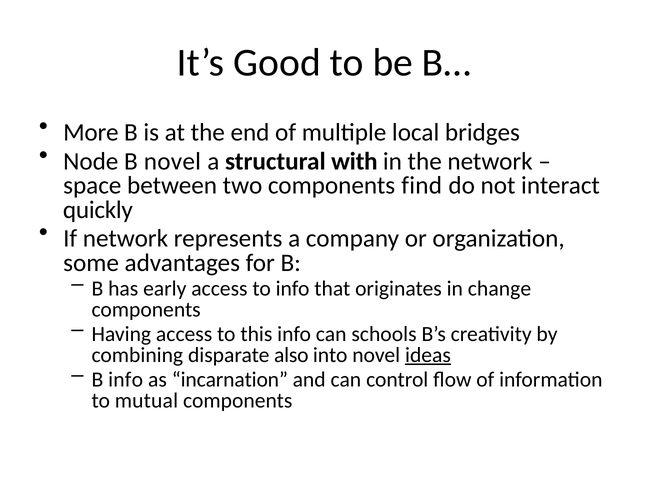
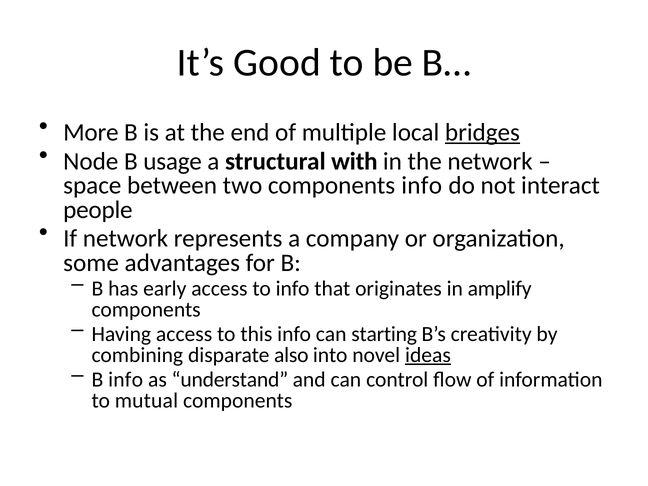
bridges underline: none -> present
B novel: novel -> usage
components find: find -> info
quickly: quickly -> people
change: change -> amplify
schools: schools -> starting
incarnation: incarnation -> understand
